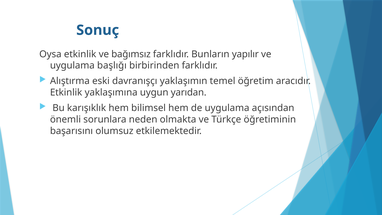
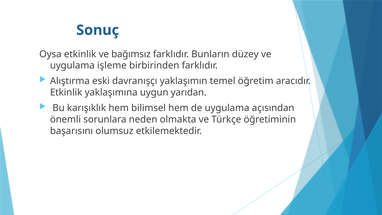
yapılır: yapılır -> düzey
başlığı: başlığı -> işleme
